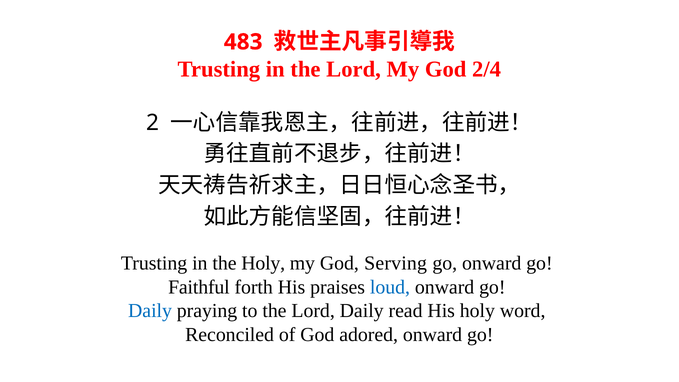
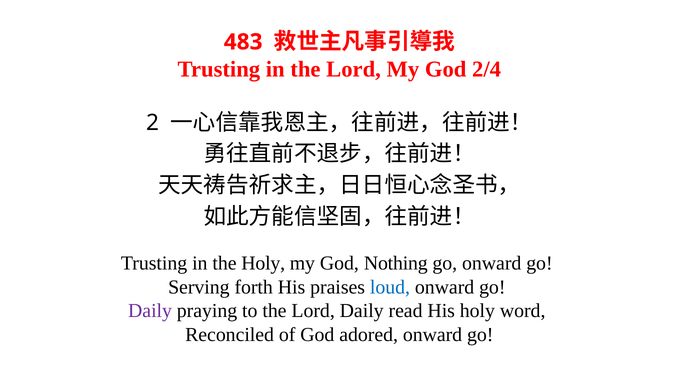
Serving: Serving -> Nothing
Faithful: Faithful -> Serving
Daily at (150, 311) colour: blue -> purple
